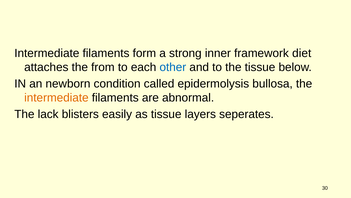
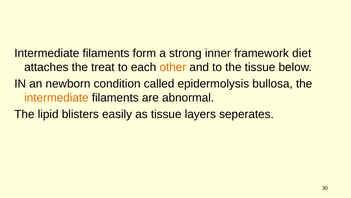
from: from -> treat
other colour: blue -> orange
lack: lack -> lipid
